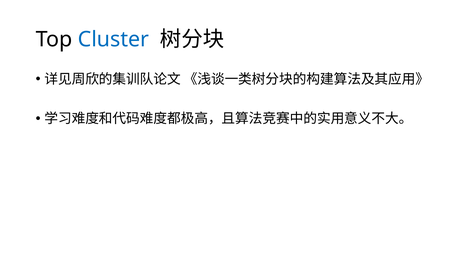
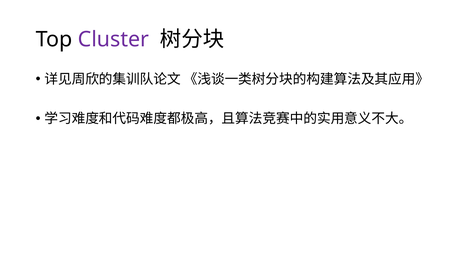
Cluster colour: blue -> purple
